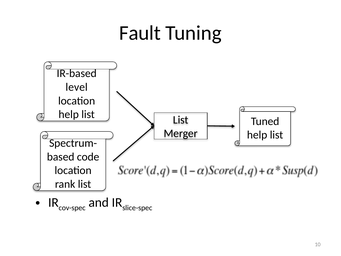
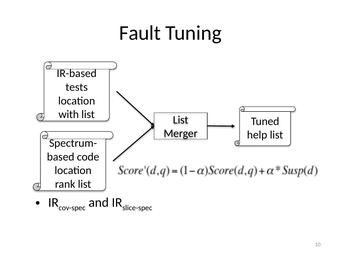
level: level -> tests
help at (69, 114): help -> with
